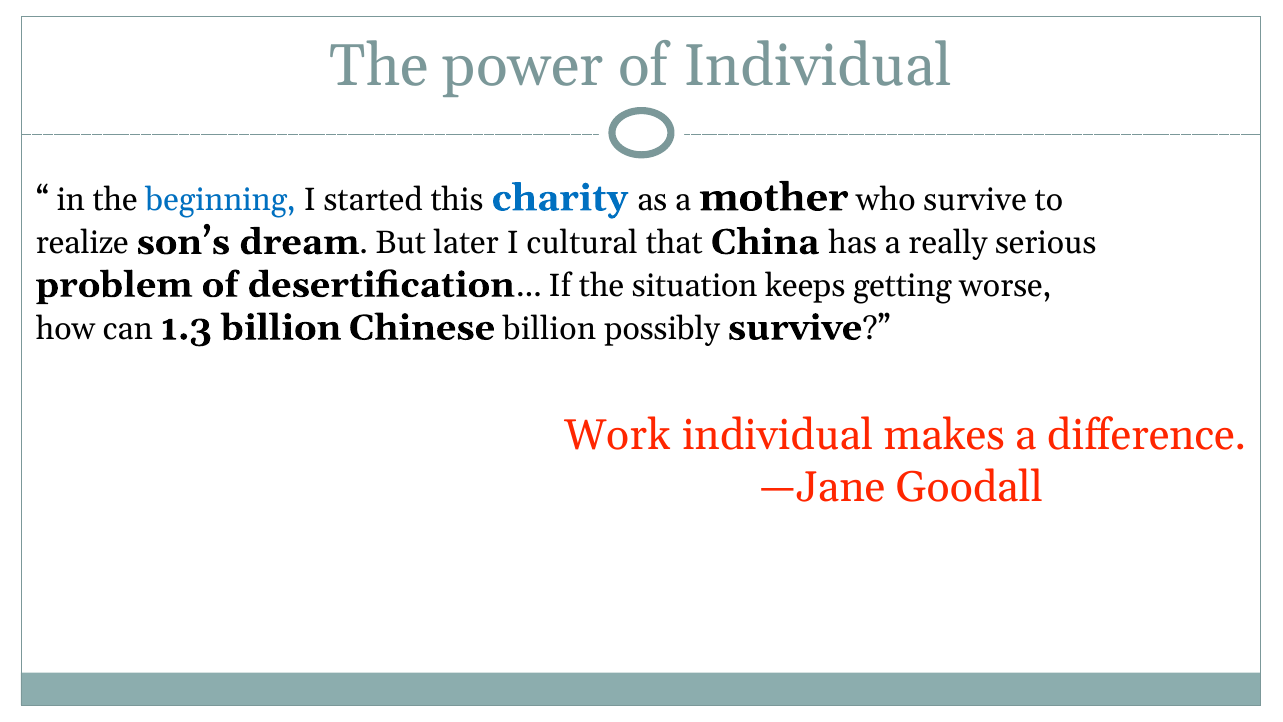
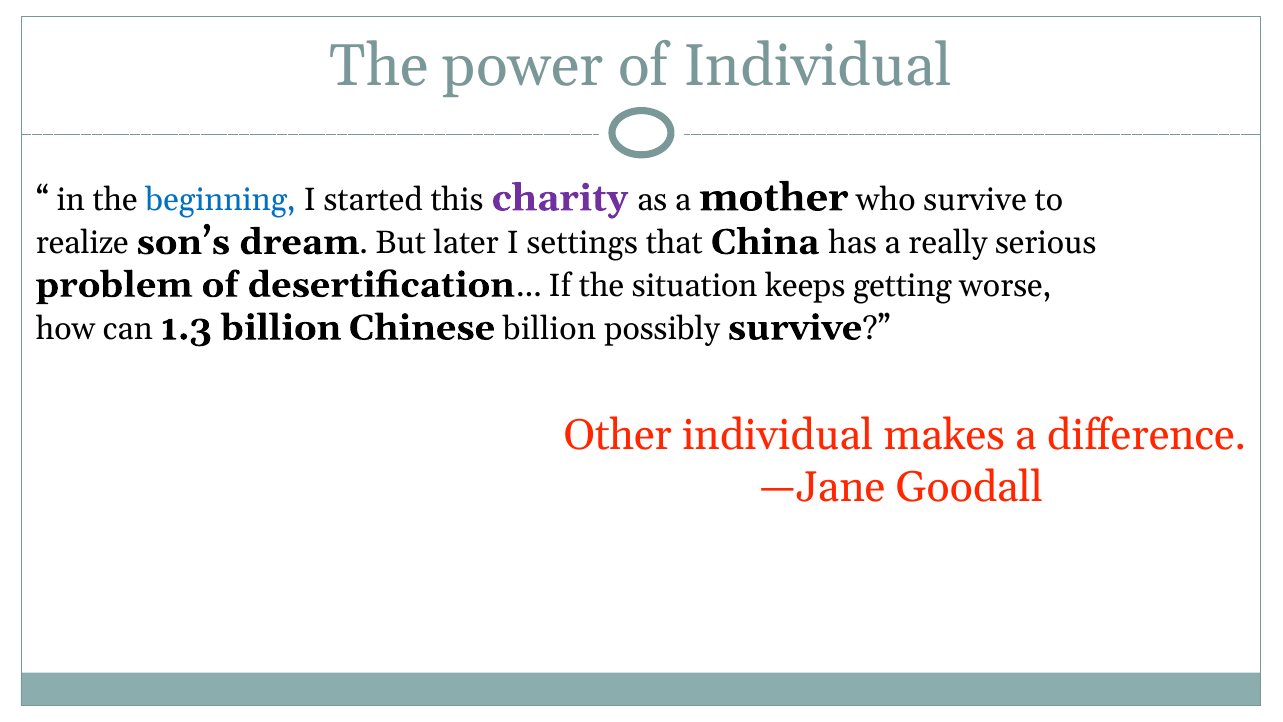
charity colour: blue -> purple
cultural: cultural -> settings
Work: Work -> Other
